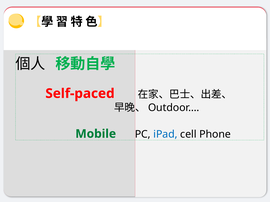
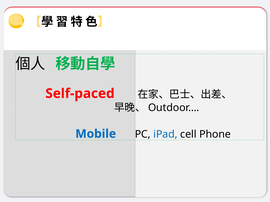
Mobile colour: green -> blue
